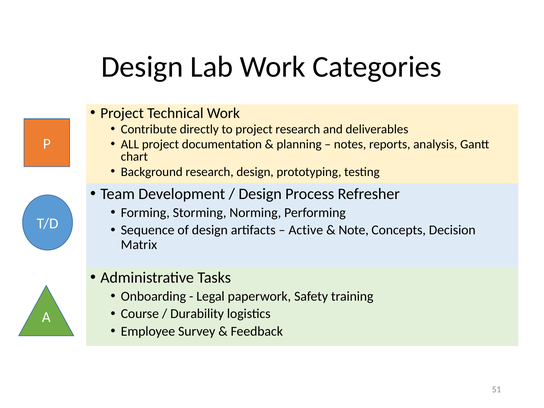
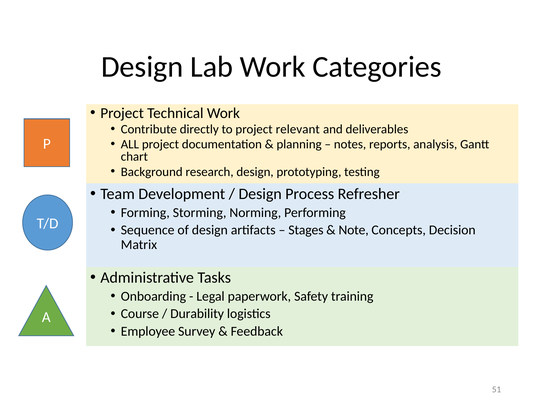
project research: research -> relevant
Active: Active -> Stages
